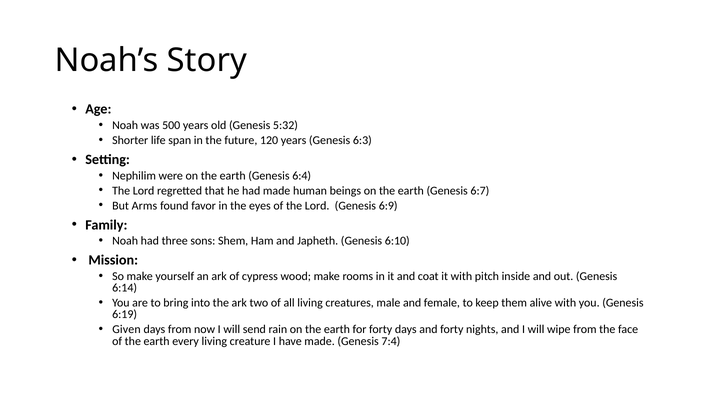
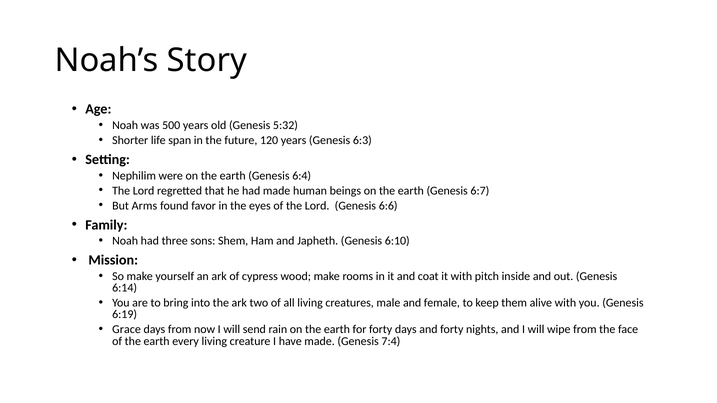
6:9: 6:9 -> 6:6
Given: Given -> Grace
